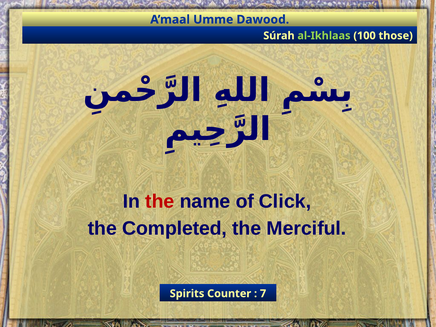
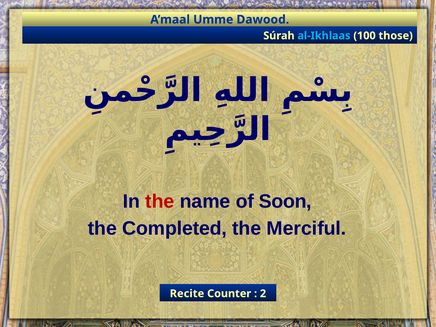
al-Ikhlaas colour: light green -> light blue
Click: Click -> Soon
Spirits: Spirits -> Recite
7: 7 -> 2
